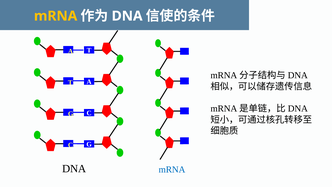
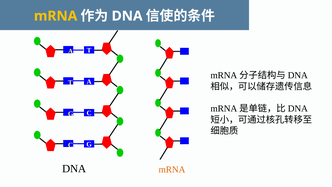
mRNA at (172, 169) colour: blue -> orange
